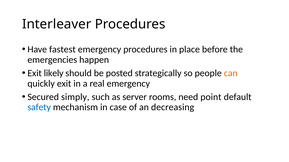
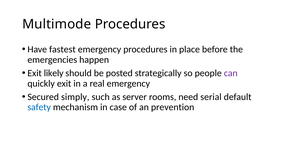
Interleaver: Interleaver -> Multimode
can colour: orange -> purple
point: point -> serial
decreasing: decreasing -> prevention
